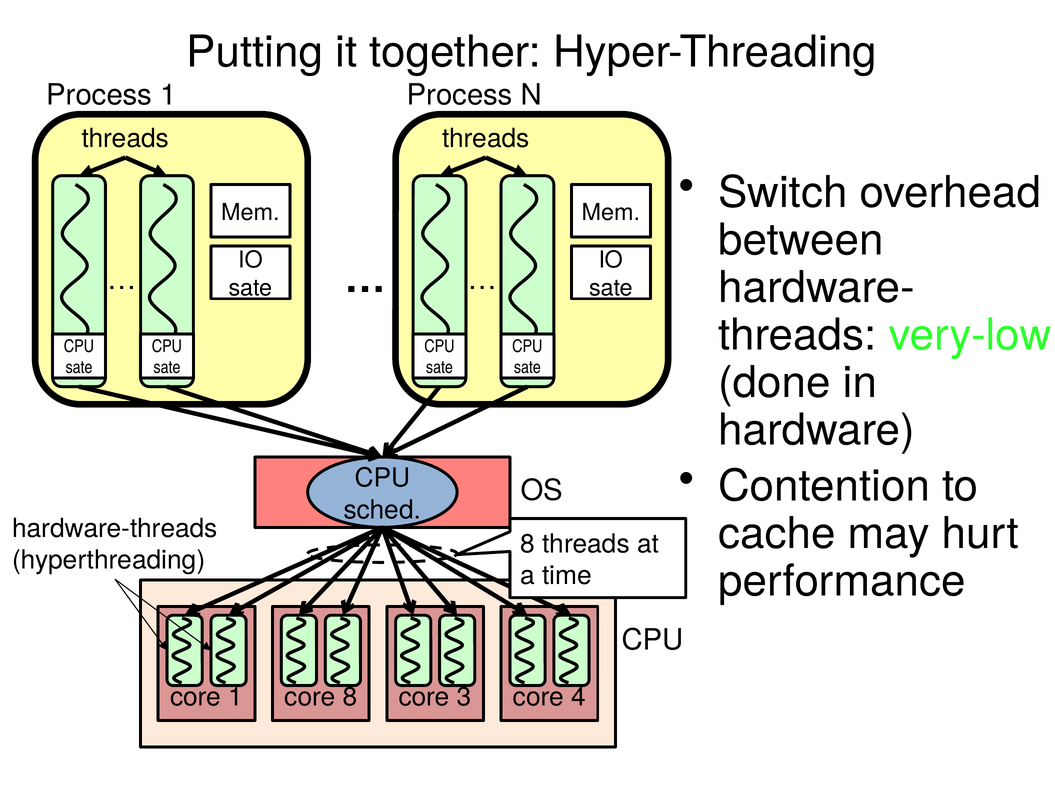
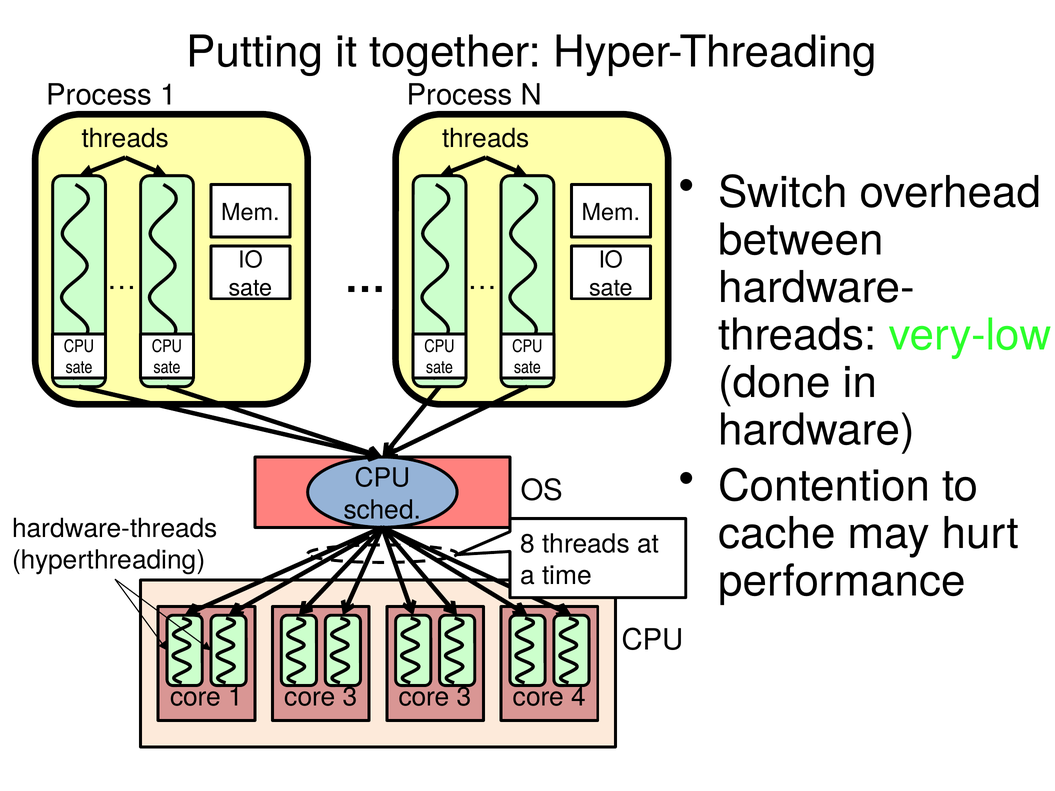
8 at (350, 697): 8 -> 3
